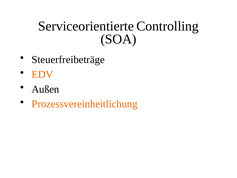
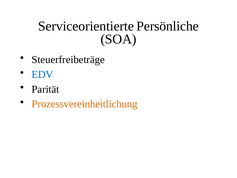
Controlling: Controlling -> Persönliche
EDV colour: orange -> blue
Außen: Außen -> Parität
